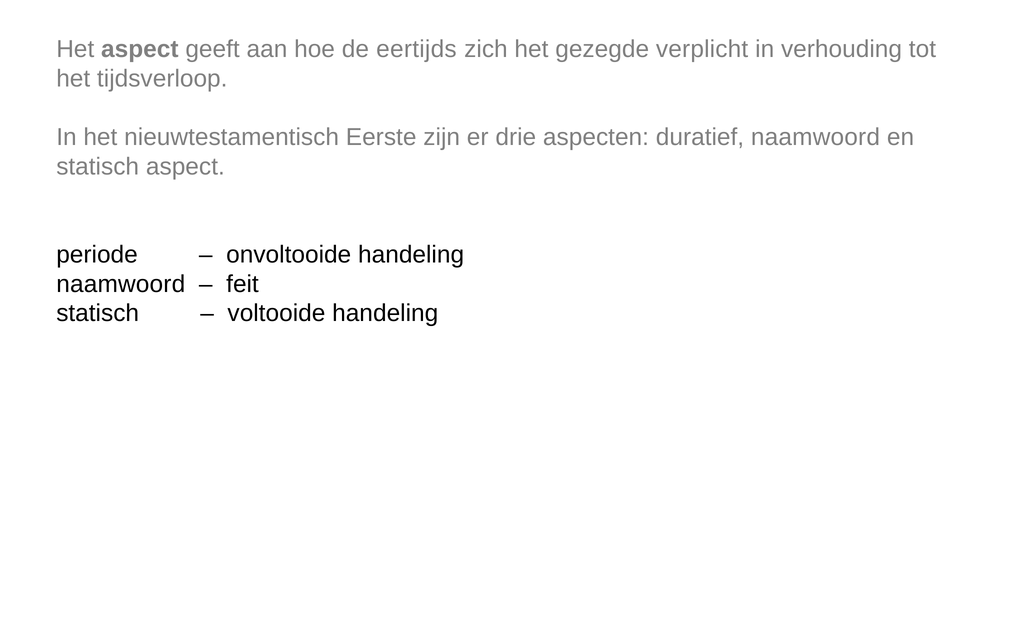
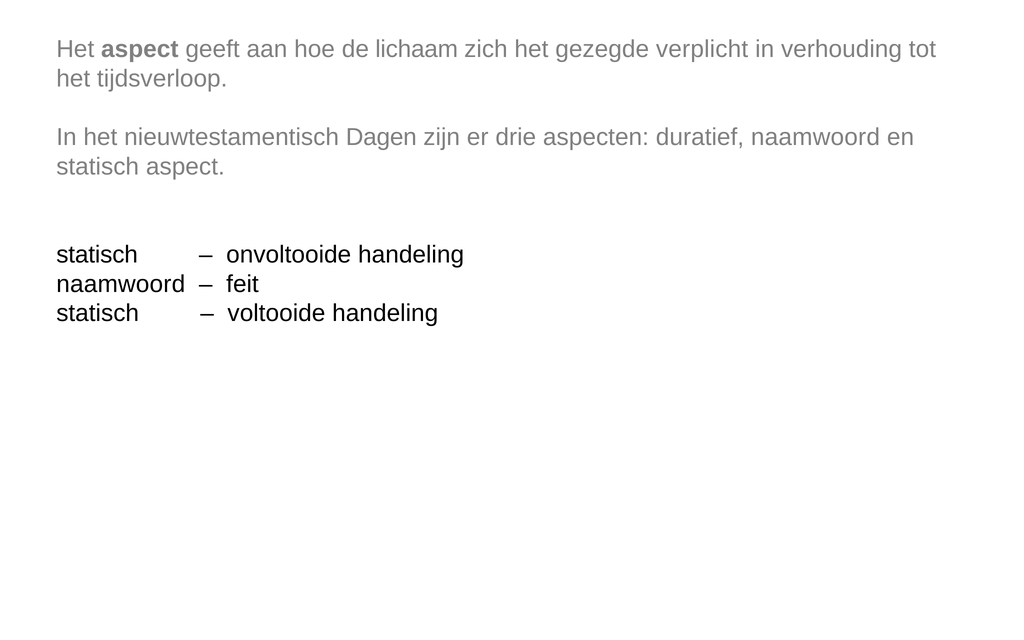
eertijds: eertijds -> lichaam
Eerste: Eerste -> Dagen
periode at (97, 255): periode -> statisch
